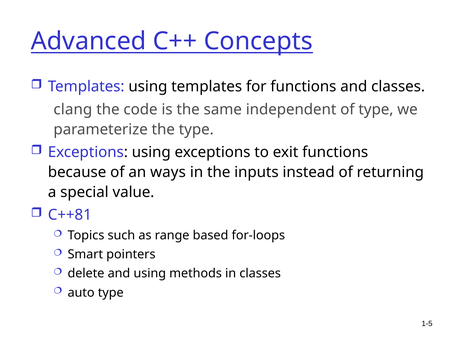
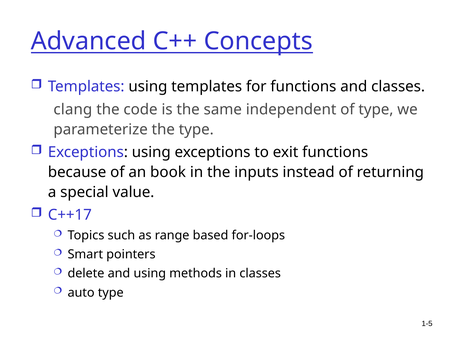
ways: ways -> book
C++81: C++81 -> C++17
